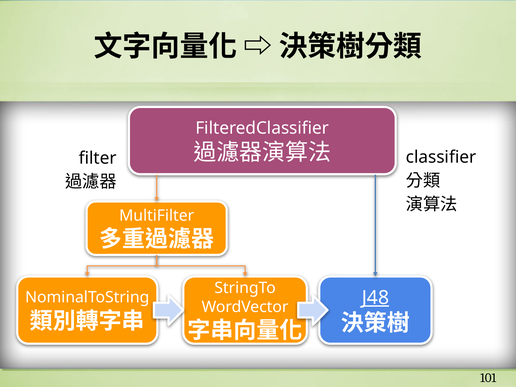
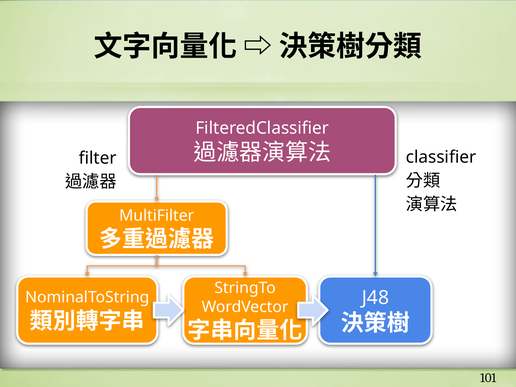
J48 underline: present -> none
